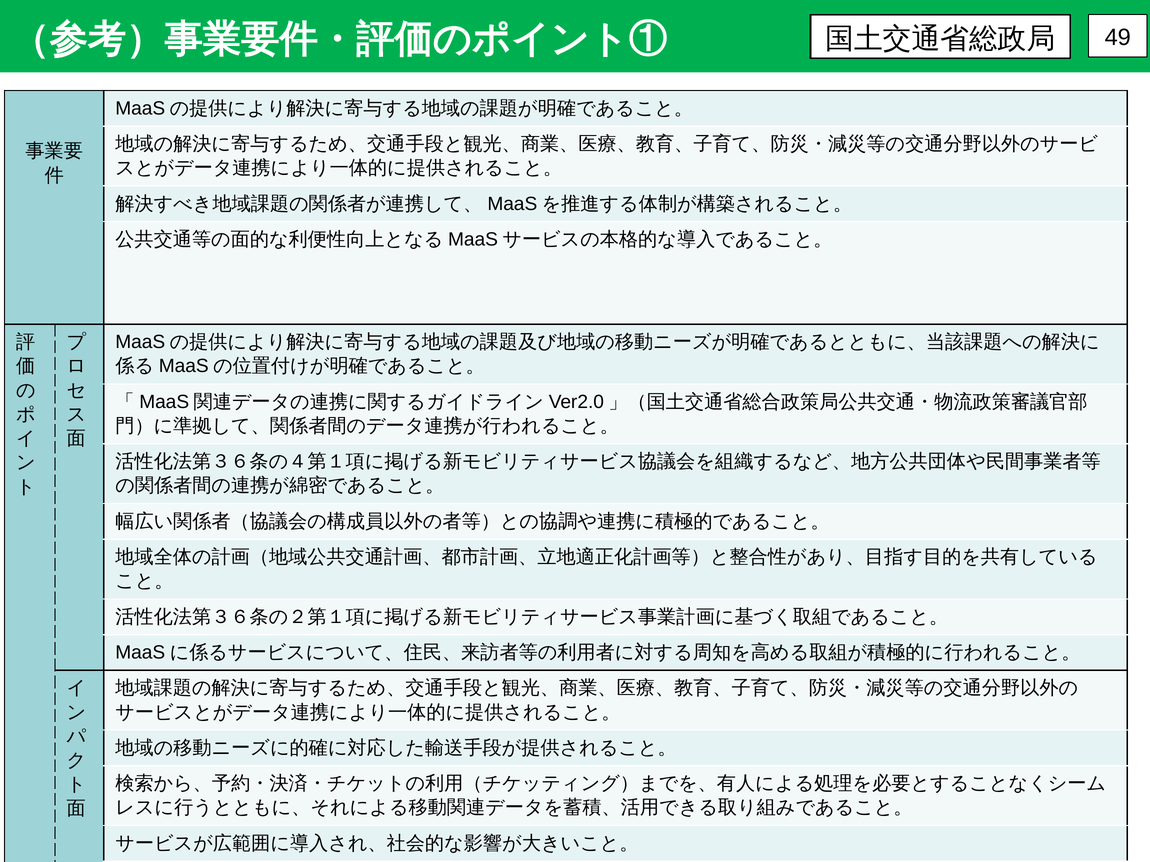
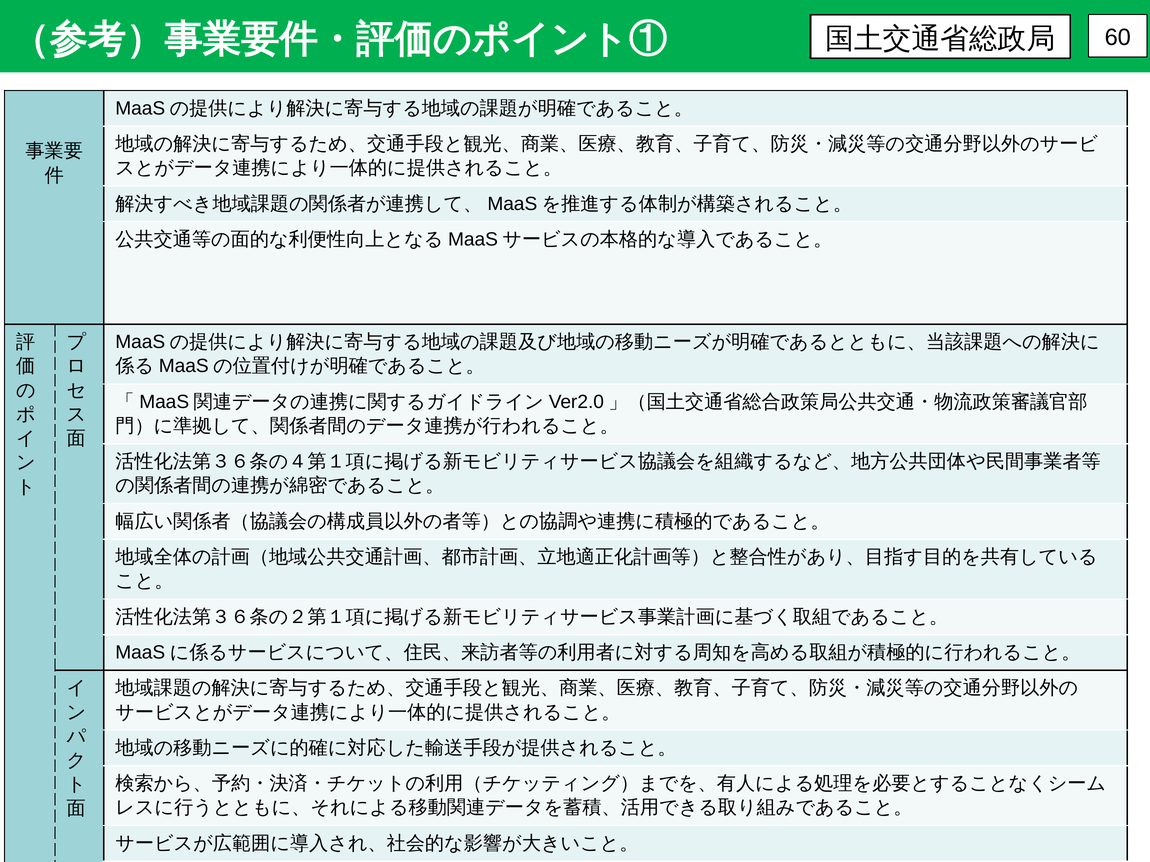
49: 49 -> 60
